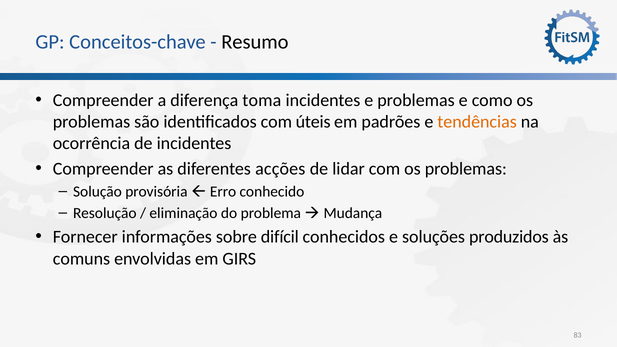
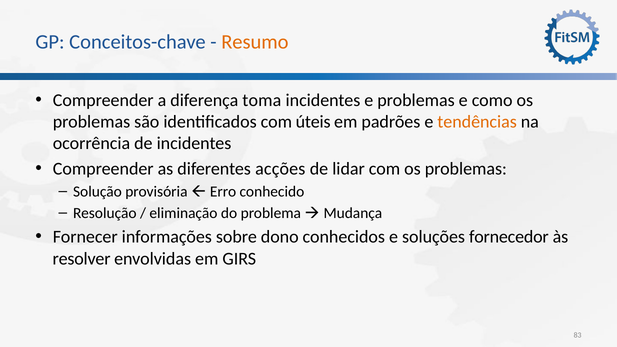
Resumo colour: black -> orange
difícil: difícil -> dono
produzidos: produzidos -> fornecedor
comuns: comuns -> resolver
